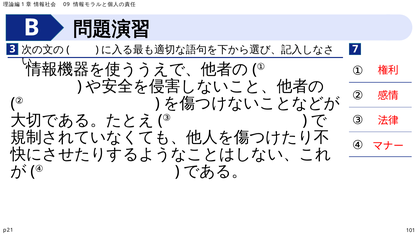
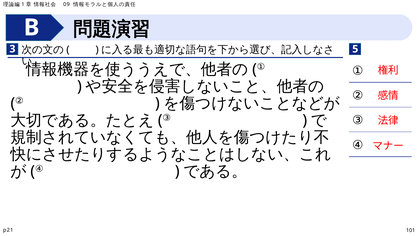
7: 7 -> 5
